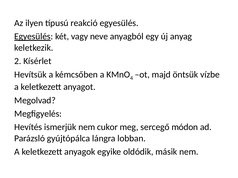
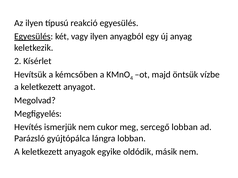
vagy neve: neve -> ilyen
sercegő módon: módon -> lobban
